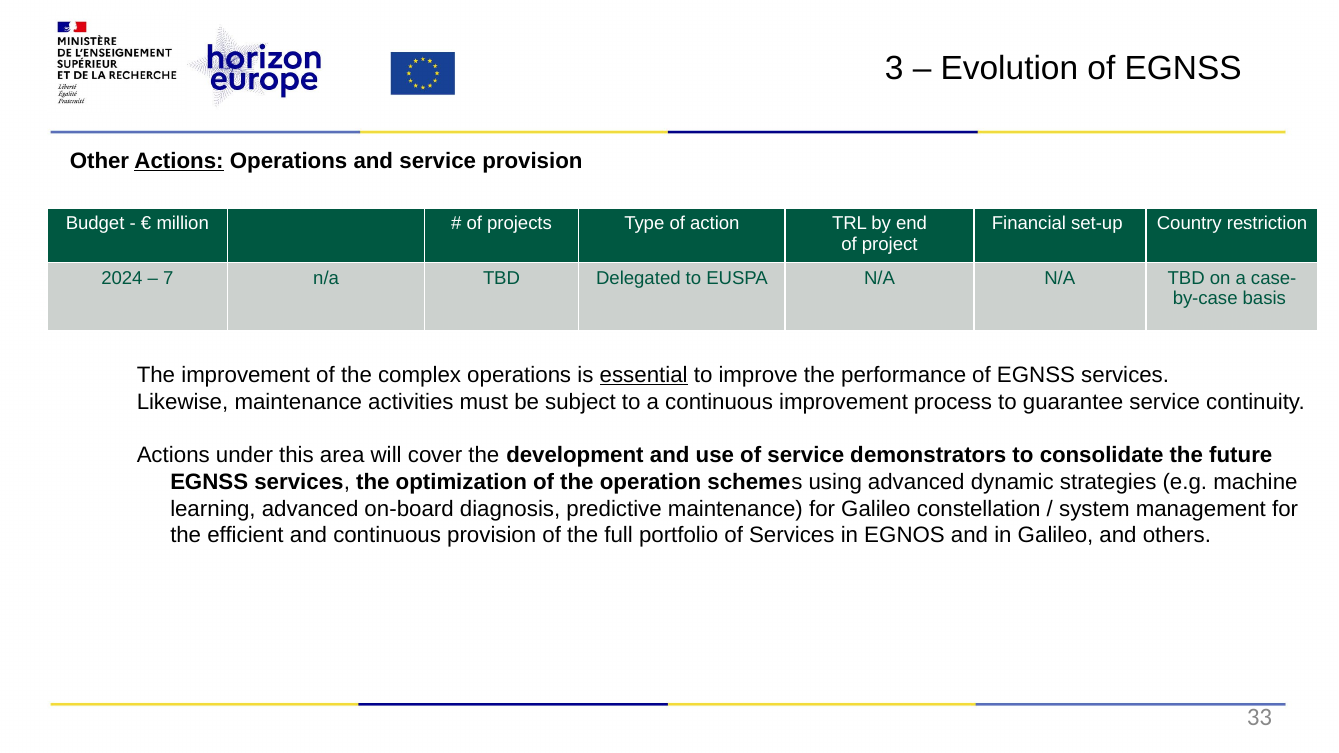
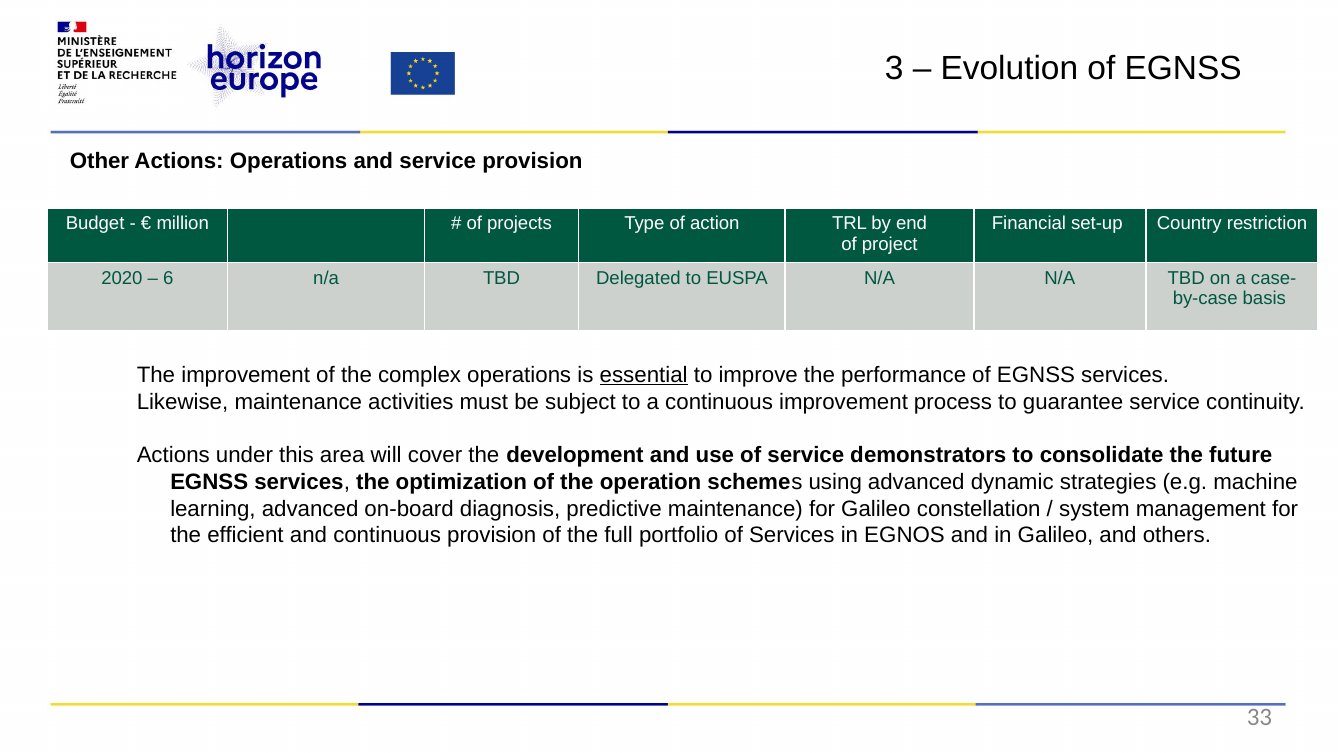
Actions at (179, 161) underline: present -> none
2024: 2024 -> 2020
7: 7 -> 6
